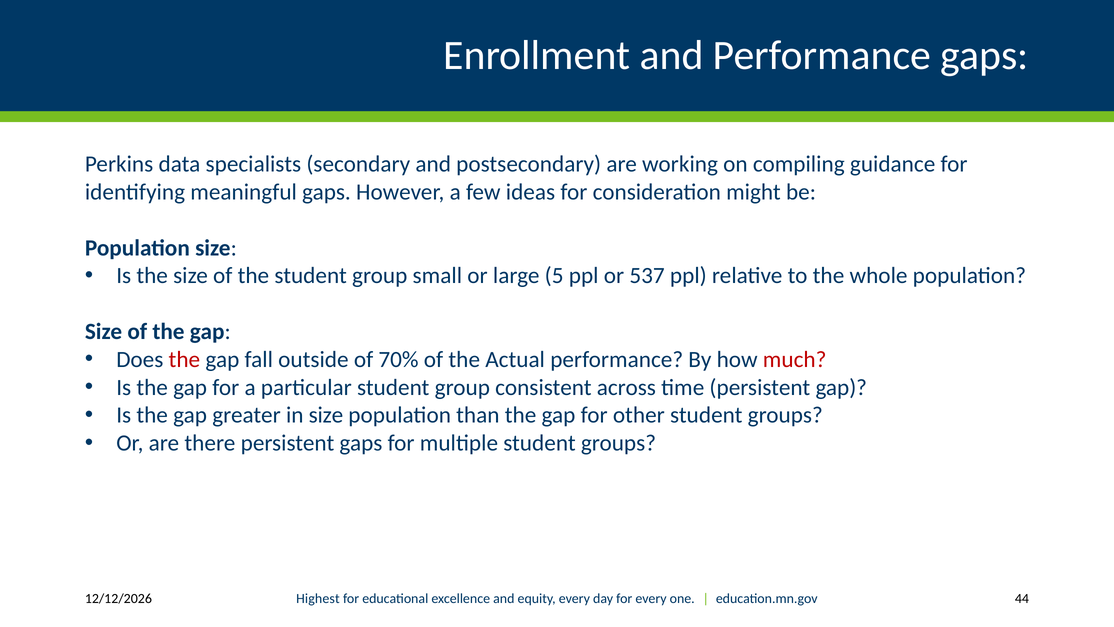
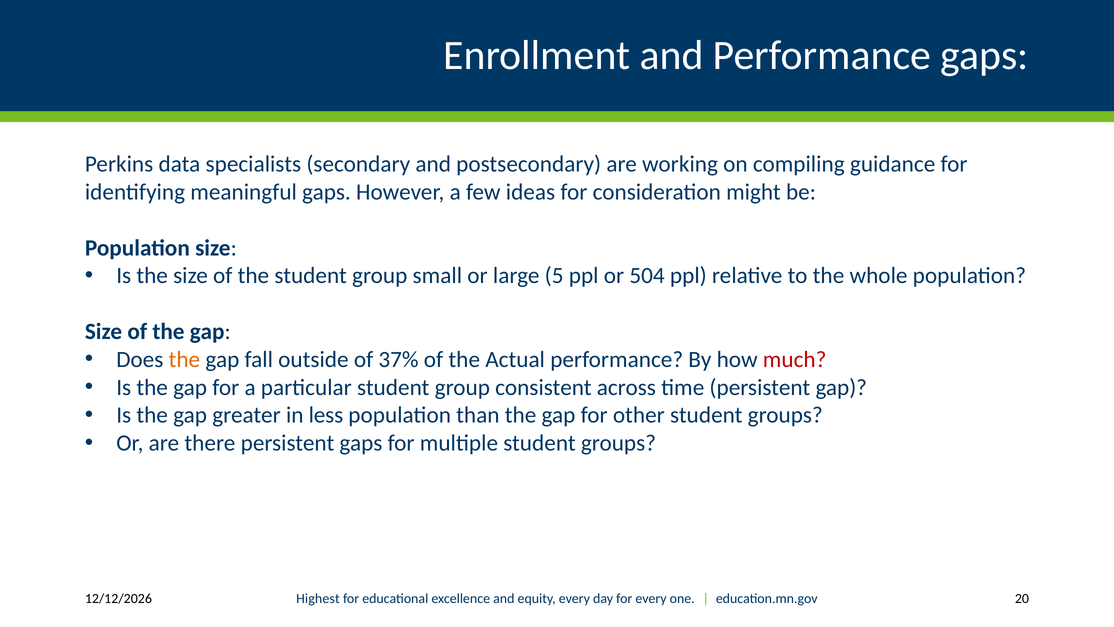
537: 537 -> 504
the at (184, 359) colour: red -> orange
70%: 70% -> 37%
in size: size -> less
44: 44 -> 20
